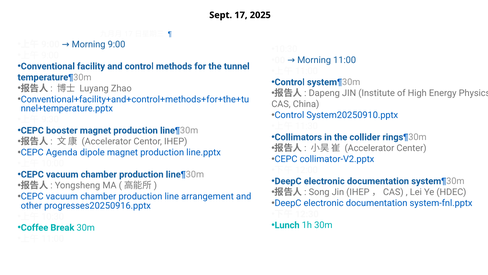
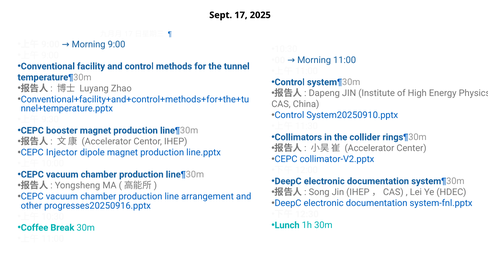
Agenda: Agenda -> Injector
